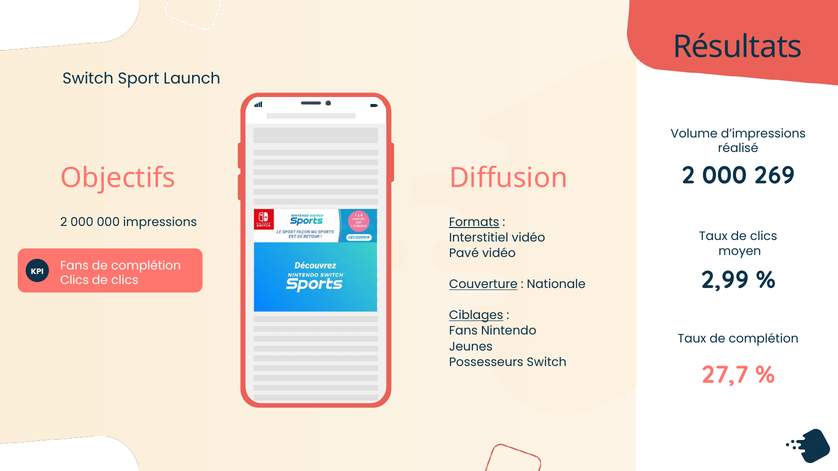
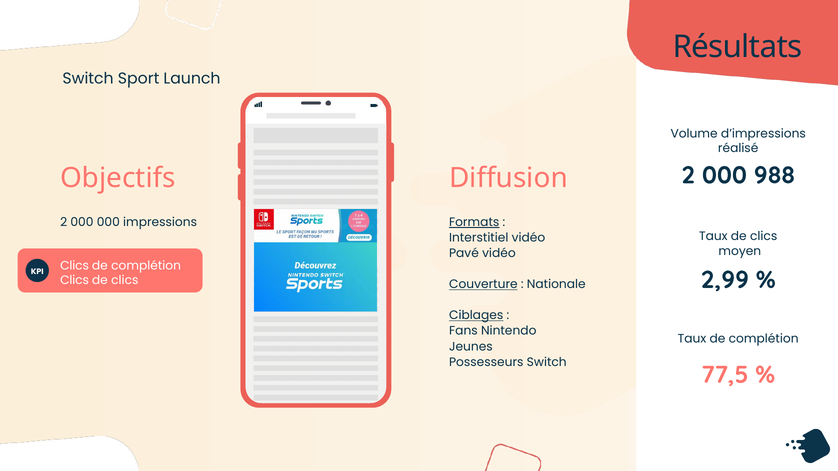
269: 269 -> 988
Fans at (74, 266): Fans -> Clics
27,7: 27,7 -> 77,5
